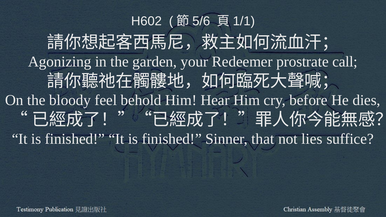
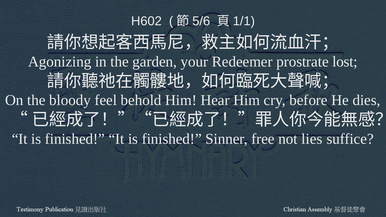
call: call -> lost
that: that -> free
